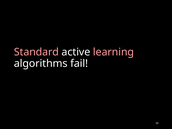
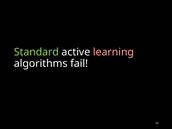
Standard colour: pink -> light green
